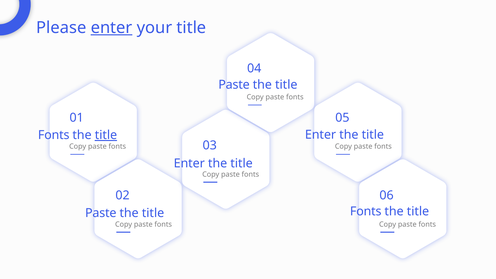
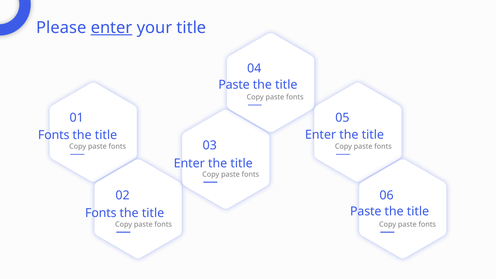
title at (106, 135) underline: present -> none
Fonts at (366, 211): Fonts -> Paste
Paste at (101, 213): Paste -> Fonts
